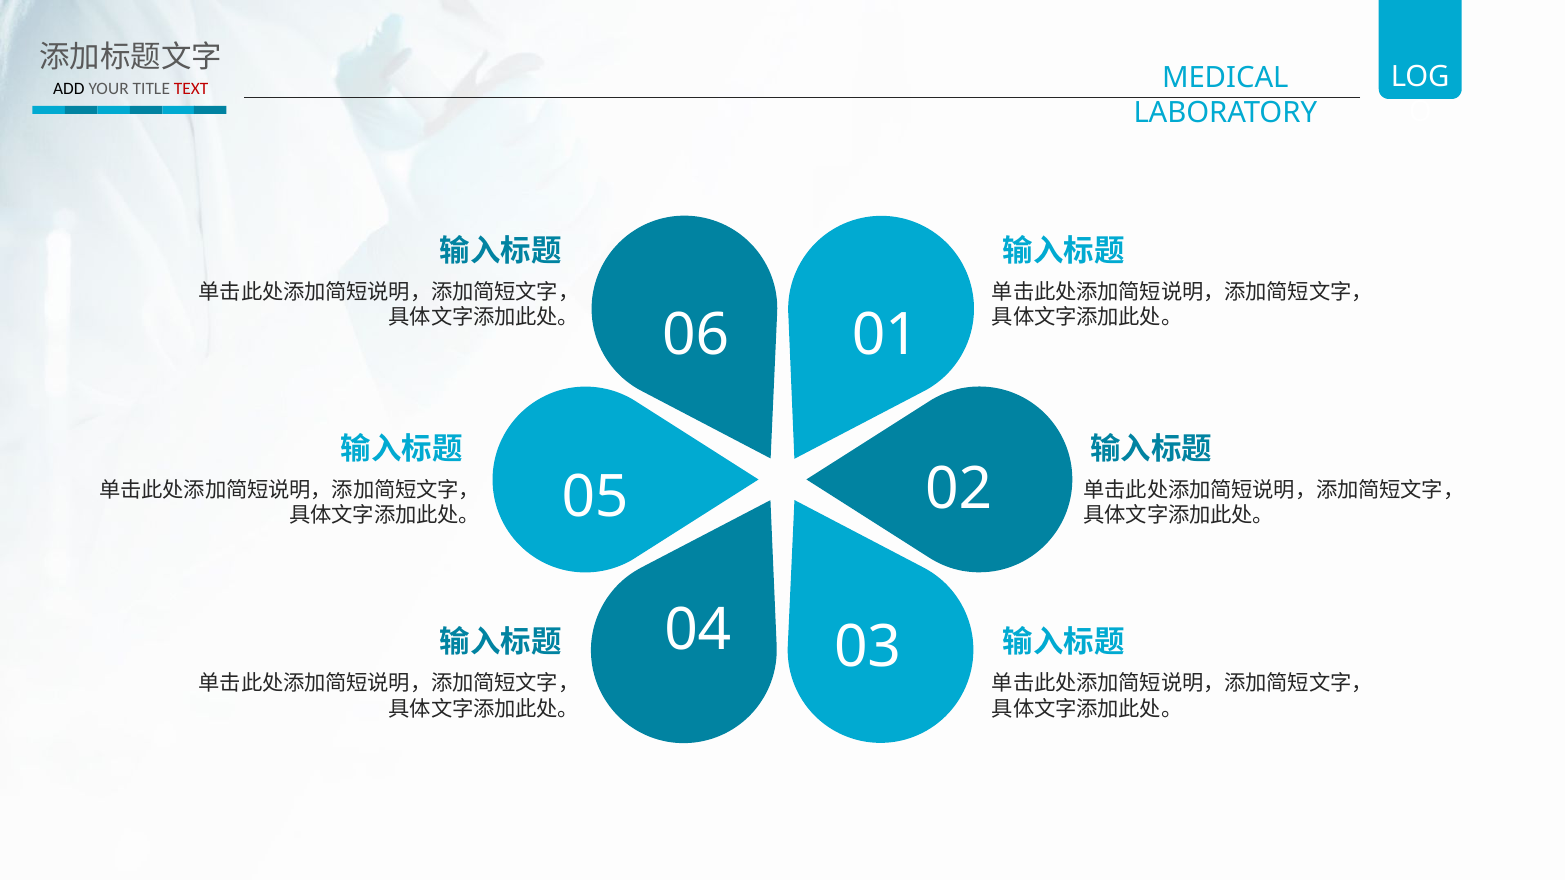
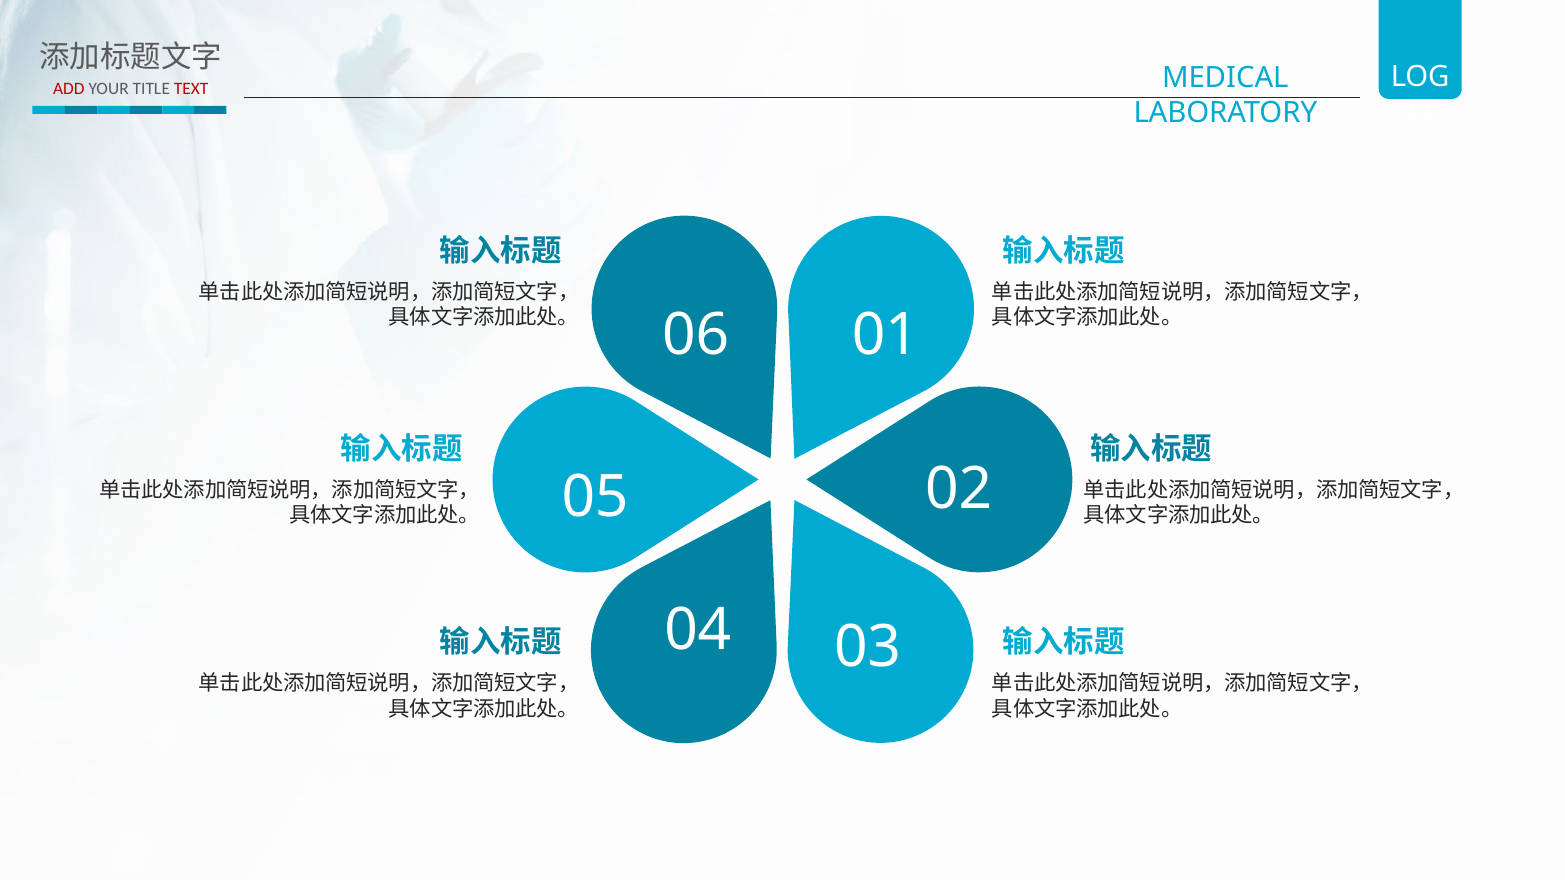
ADD colour: black -> red
